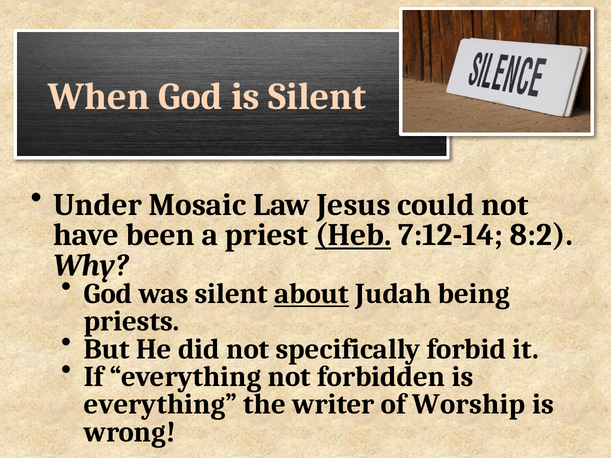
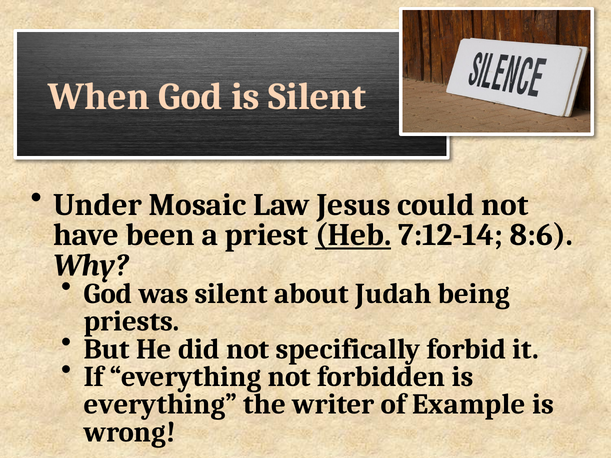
8:2: 8:2 -> 8:6
about underline: present -> none
Worship: Worship -> Example
